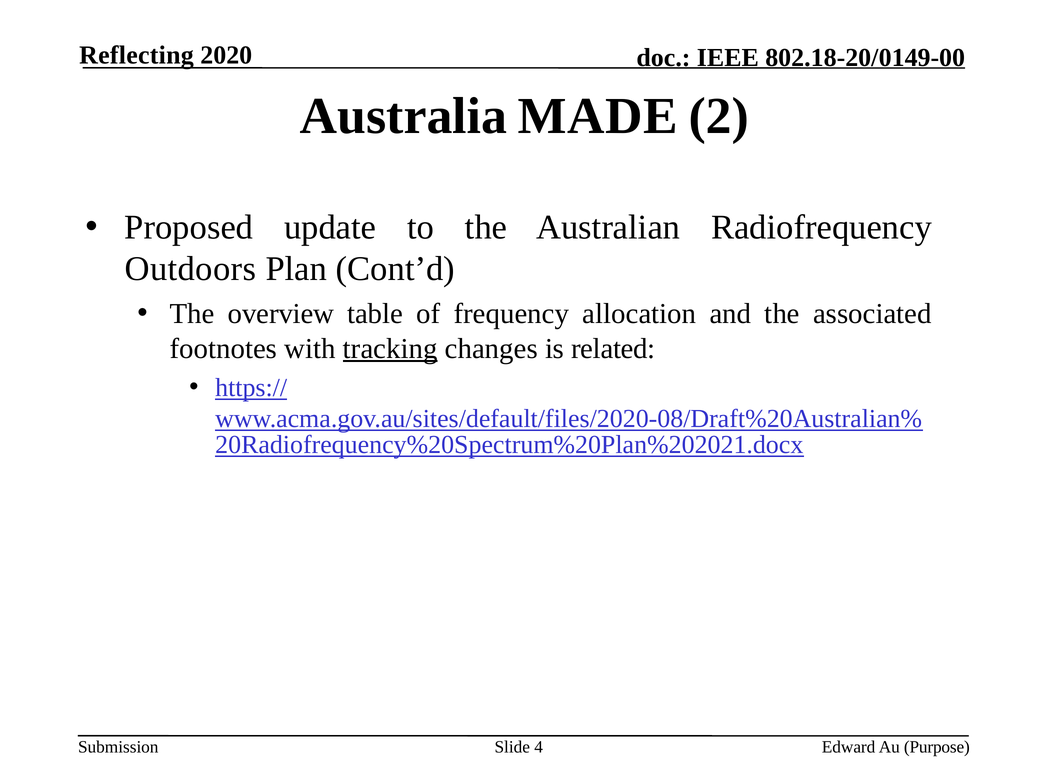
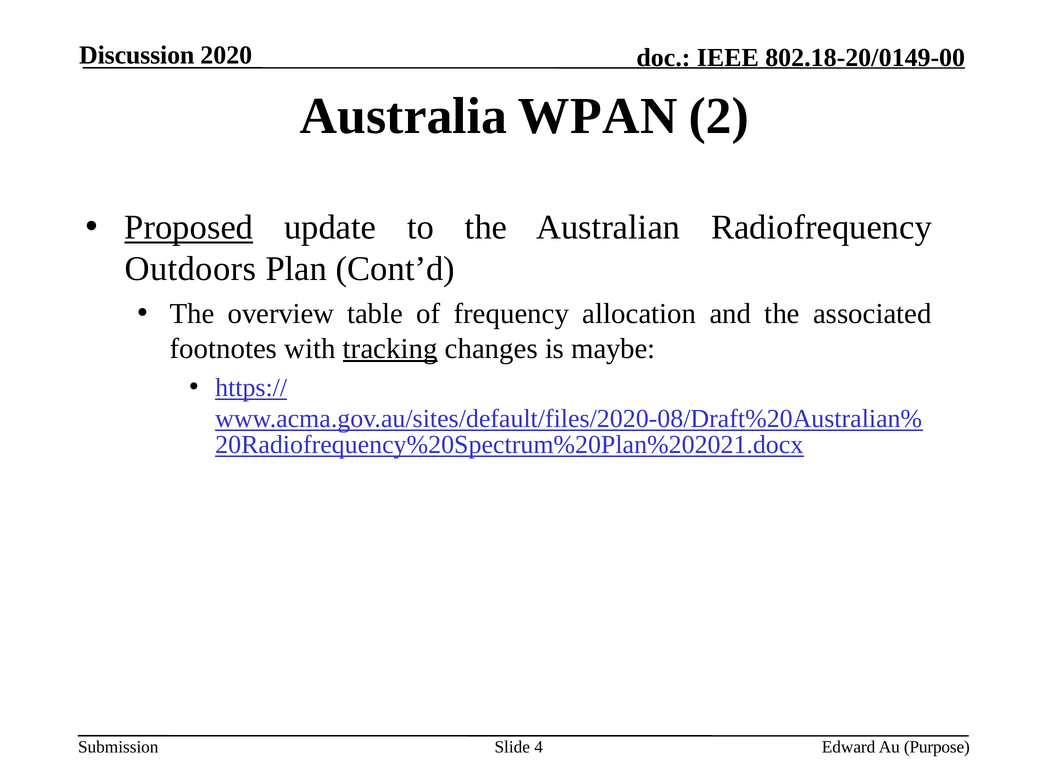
Reflecting: Reflecting -> Discussion
MADE: MADE -> WPAN
Proposed underline: none -> present
related: related -> maybe
